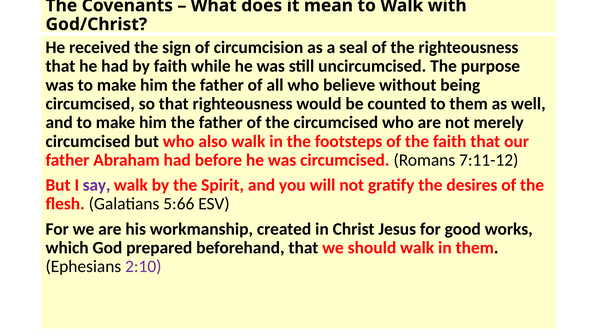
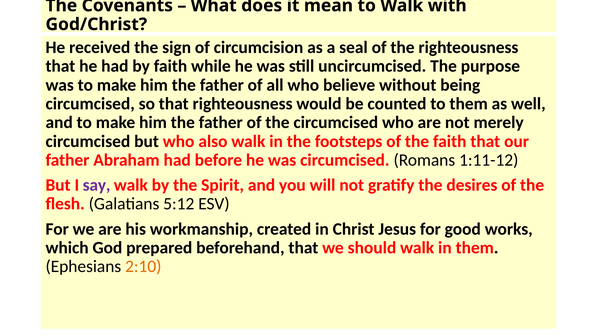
7:11-12: 7:11-12 -> 1:11-12
5:66: 5:66 -> 5:12
2:10 colour: purple -> orange
